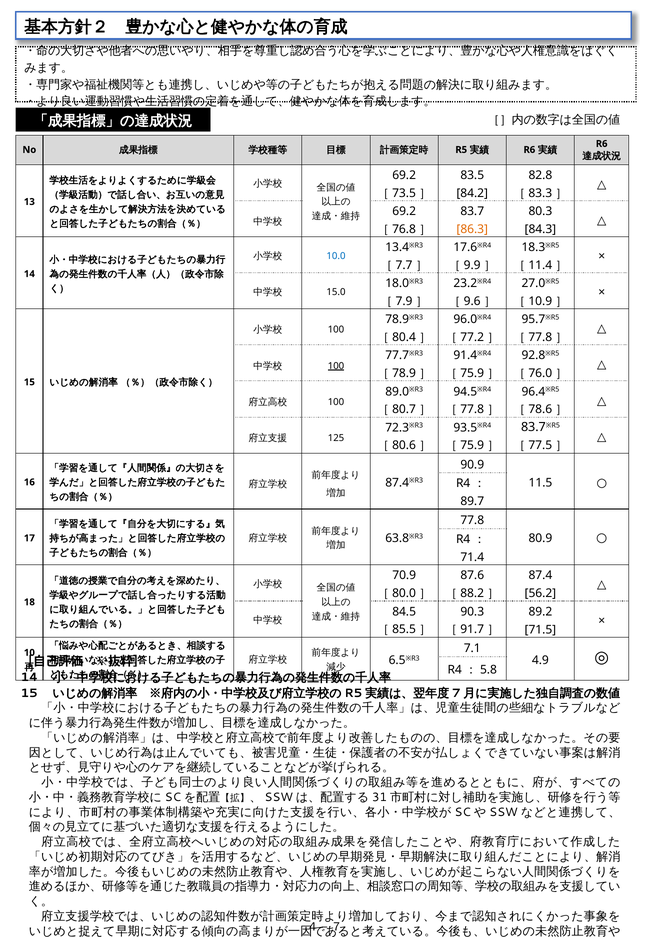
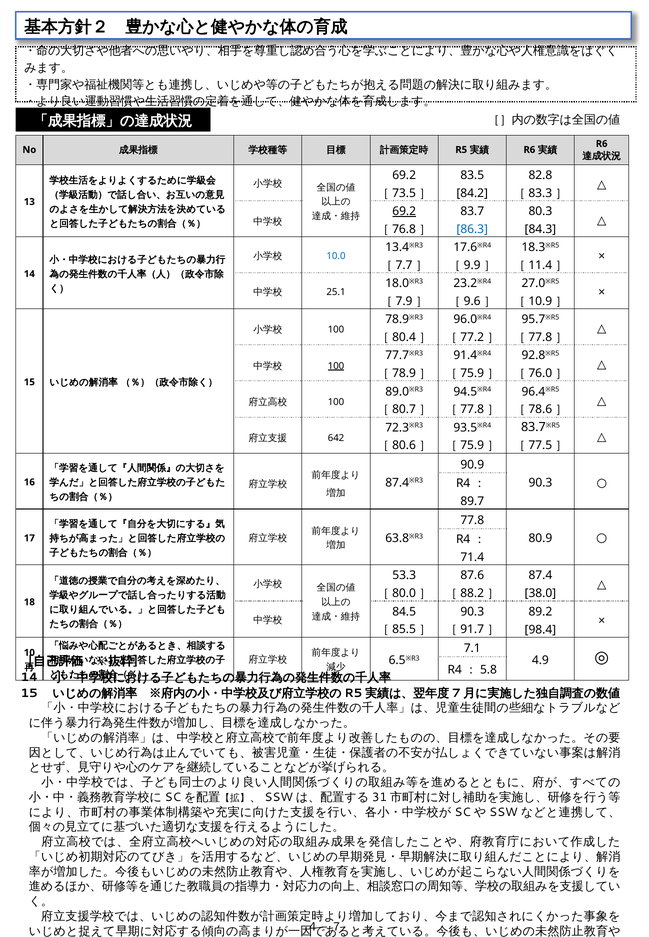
69.2 at (404, 211) underline: none -> present
86.3 colour: orange -> blue
15.0: 15.0 -> 25.1
125: 125 -> 642
11.5 at (540, 483): 11.5 -> 90.3
70.9: 70.9 -> 53.3
56.2: 56.2 -> 38.0
71.5: 71.5 -> 98.4
